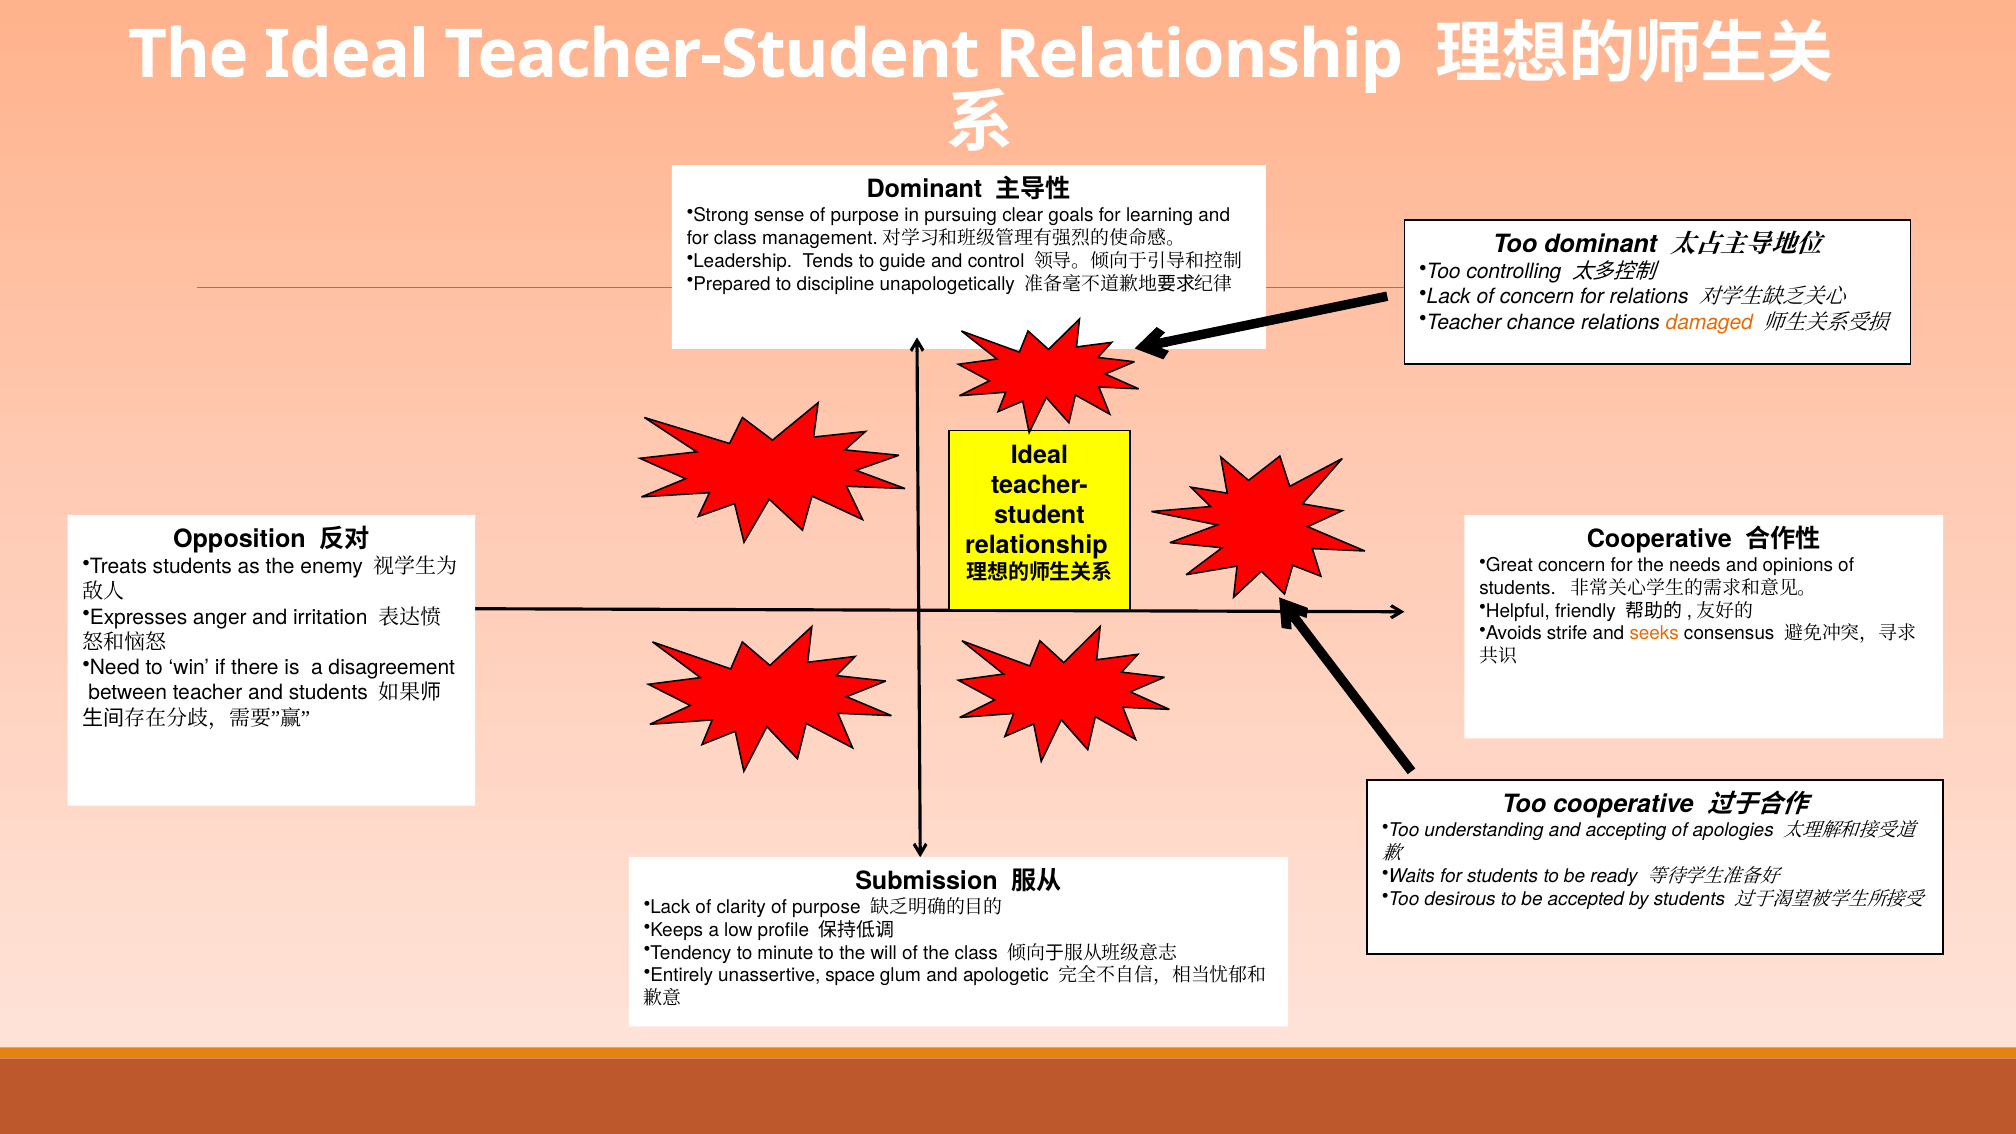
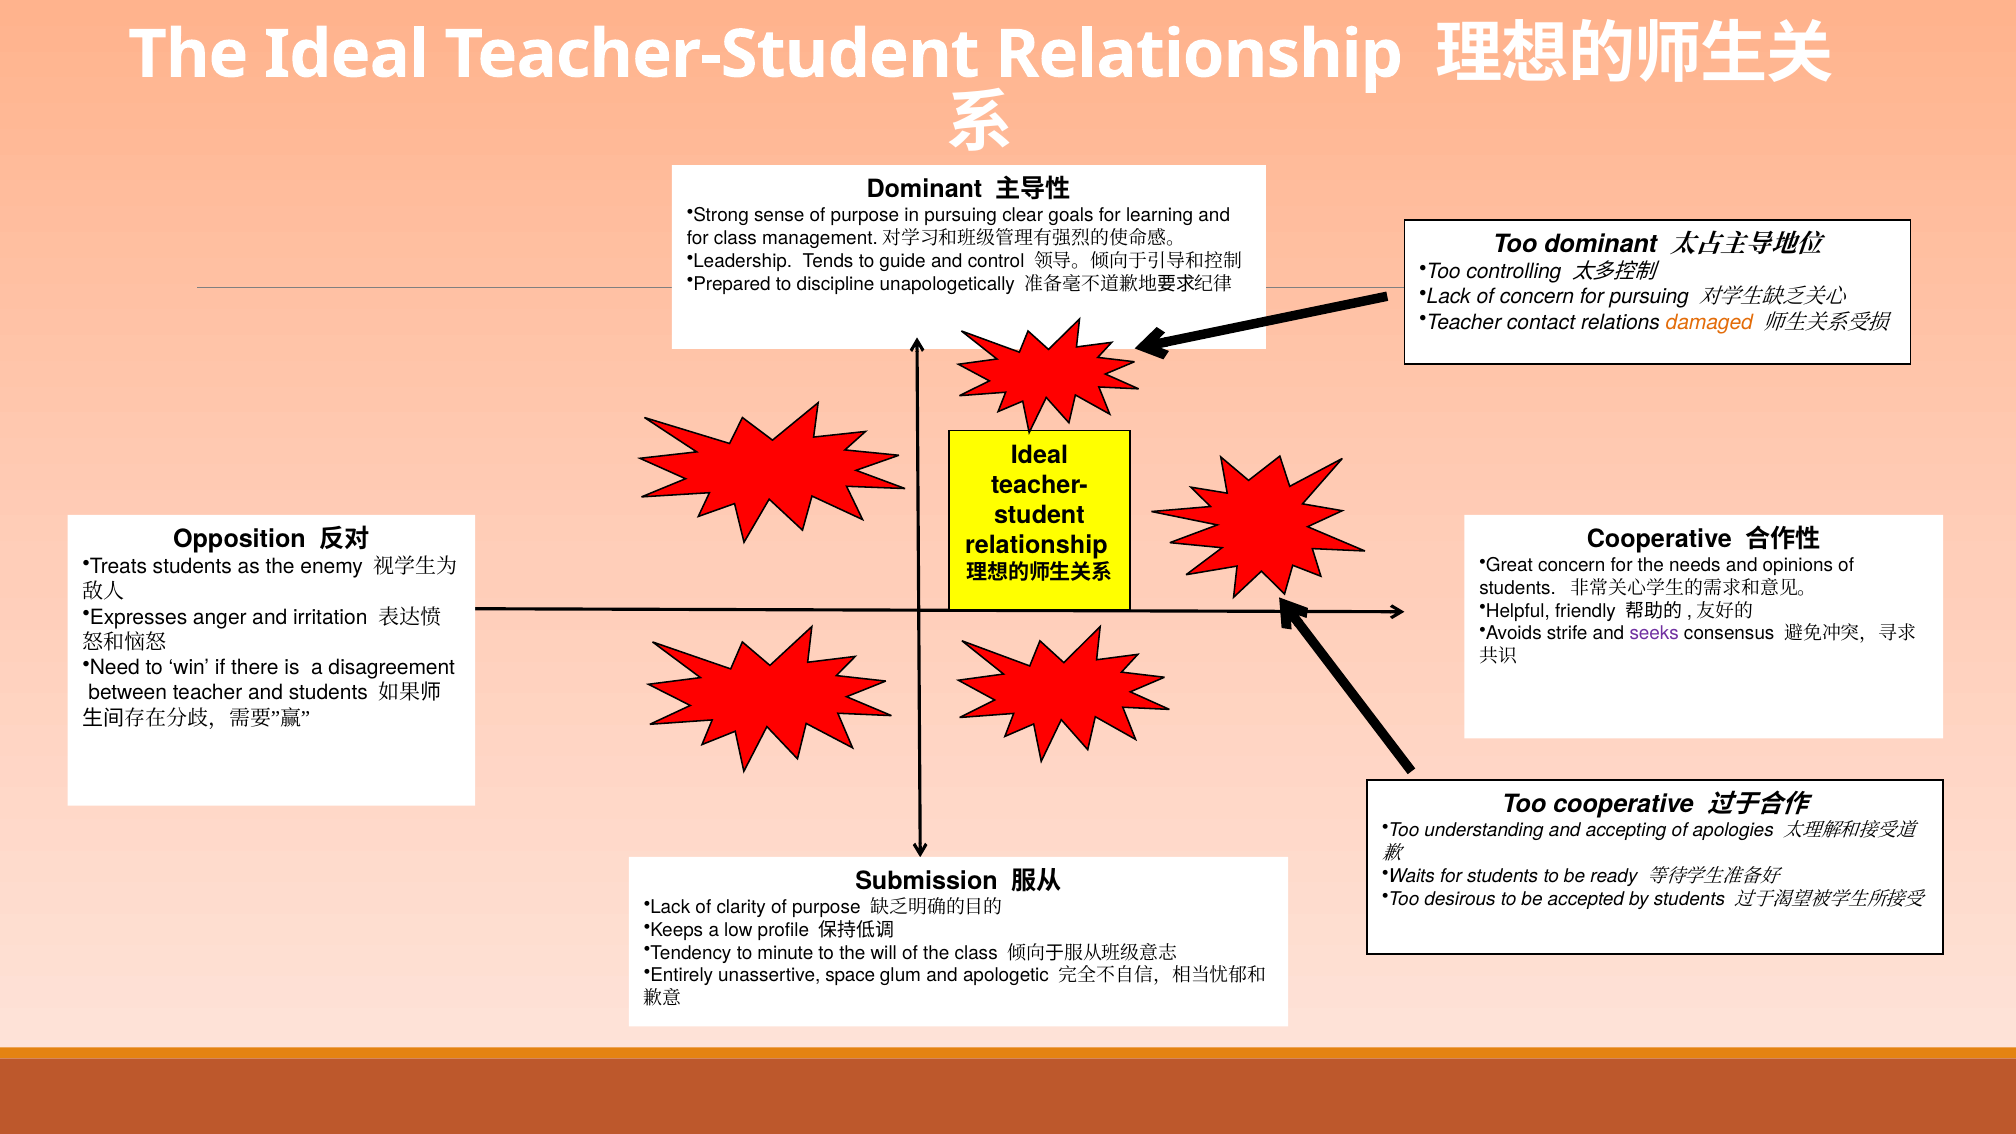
for relations: relations -> pursuing
chance: chance -> contact
seeks colour: orange -> purple
